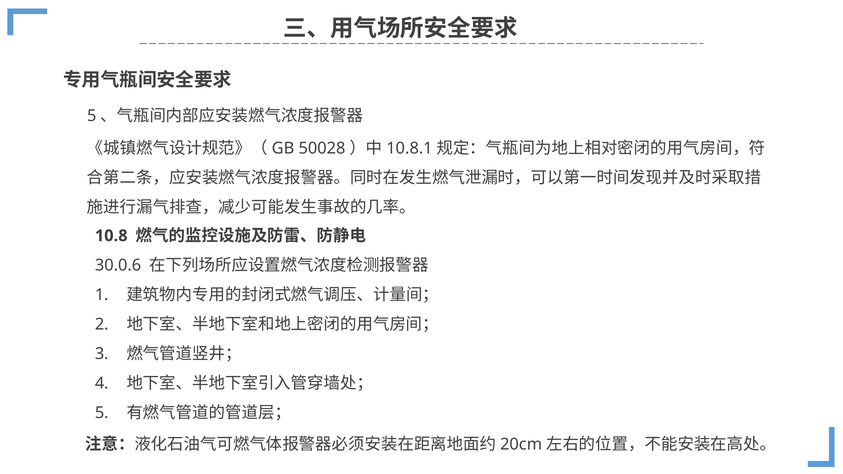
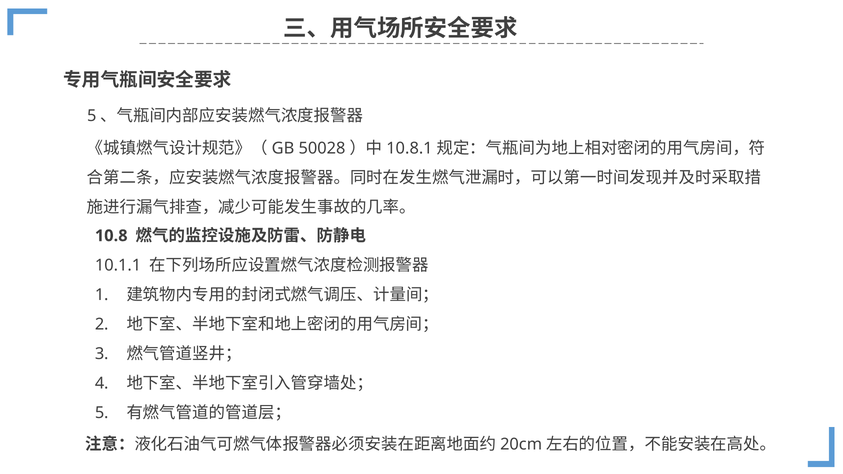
30.0.6: 30.0.6 -> 10.1.1
